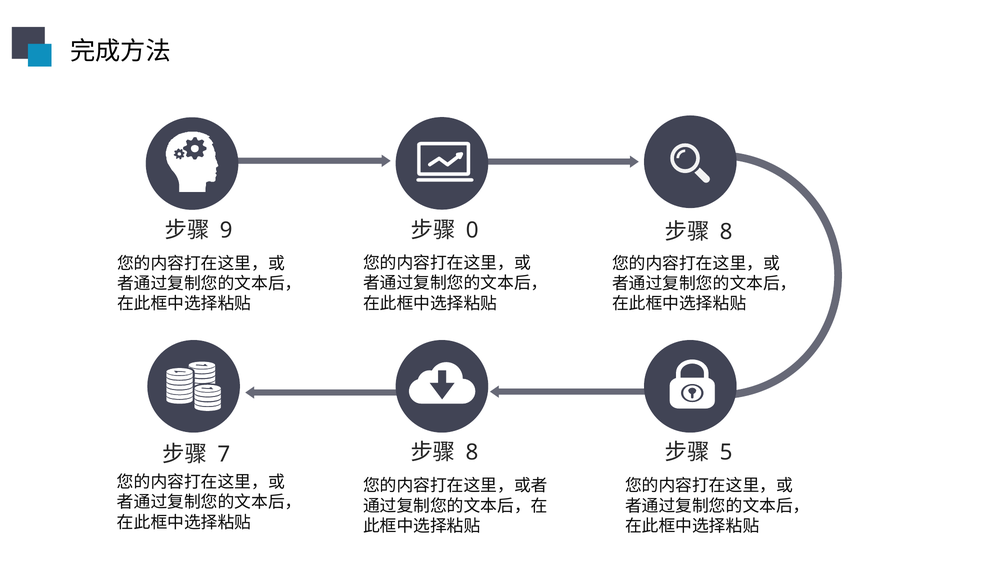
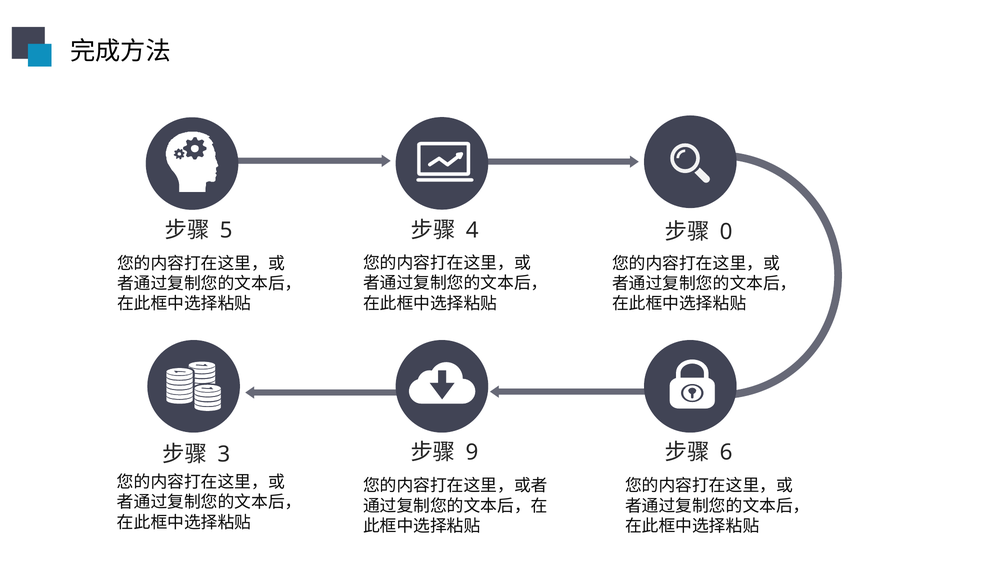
9: 9 -> 5
0: 0 -> 4
8 at (726, 232): 8 -> 0
8 at (472, 453): 8 -> 9
5: 5 -> 6
7: 7 -> 3
